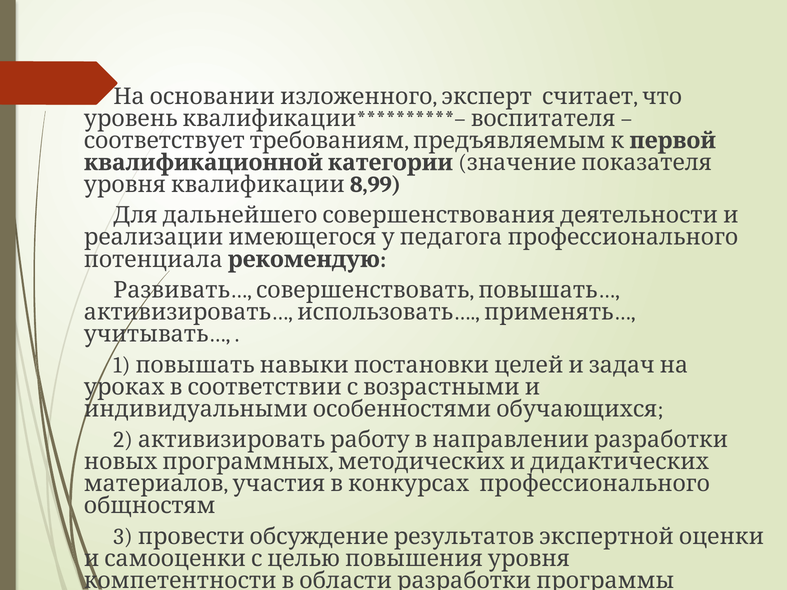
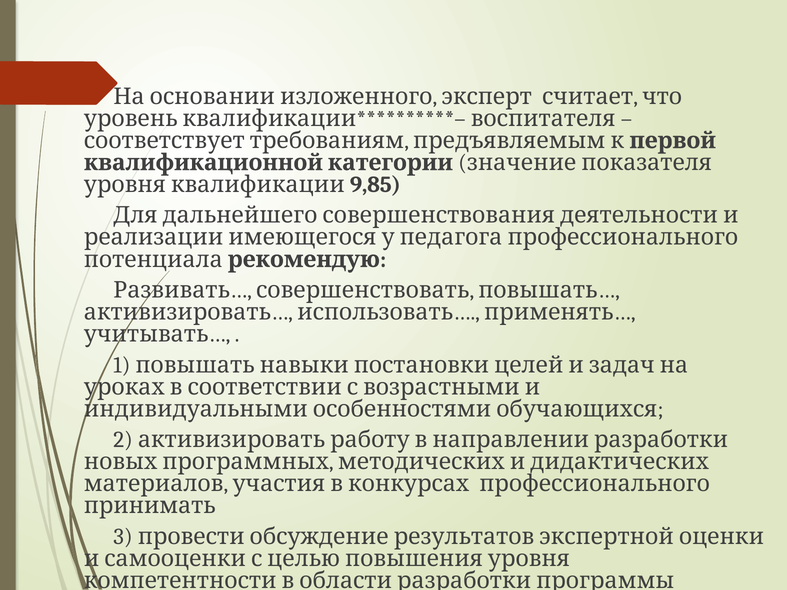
8,99: 8,99 -> 9,85
общностям: общностям -> принимать
